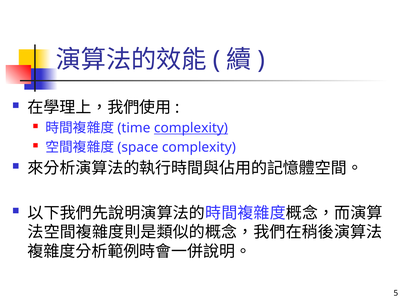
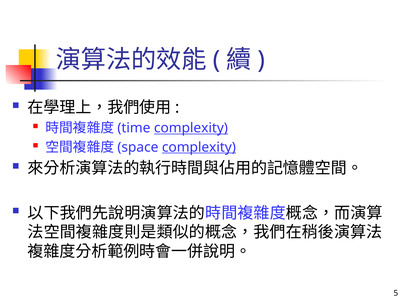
complexity at (199, 147) underline: none -> present
